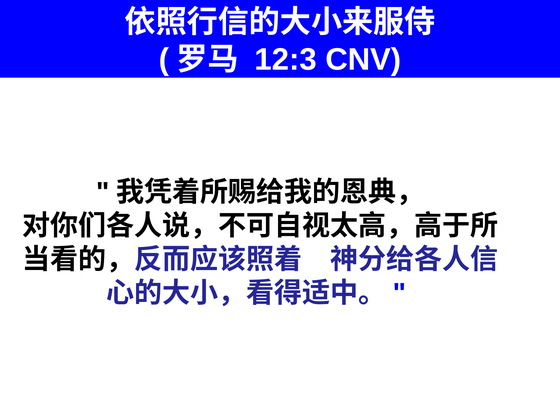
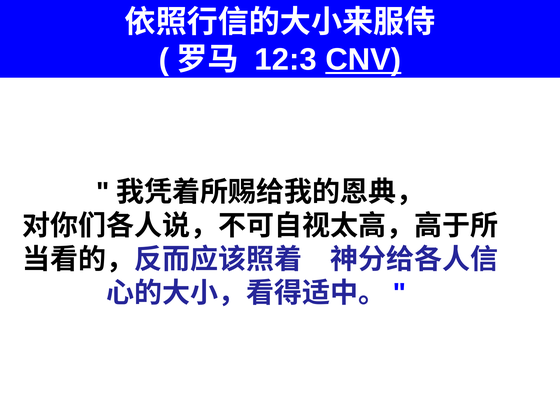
CNV underline: none -> present
